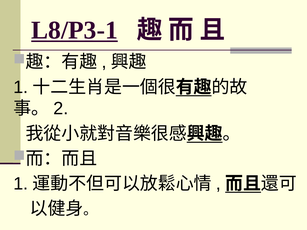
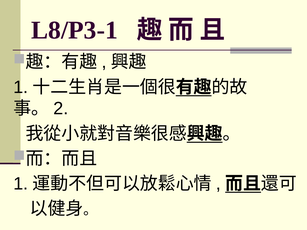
L8/P3-1 underline: present -> none
